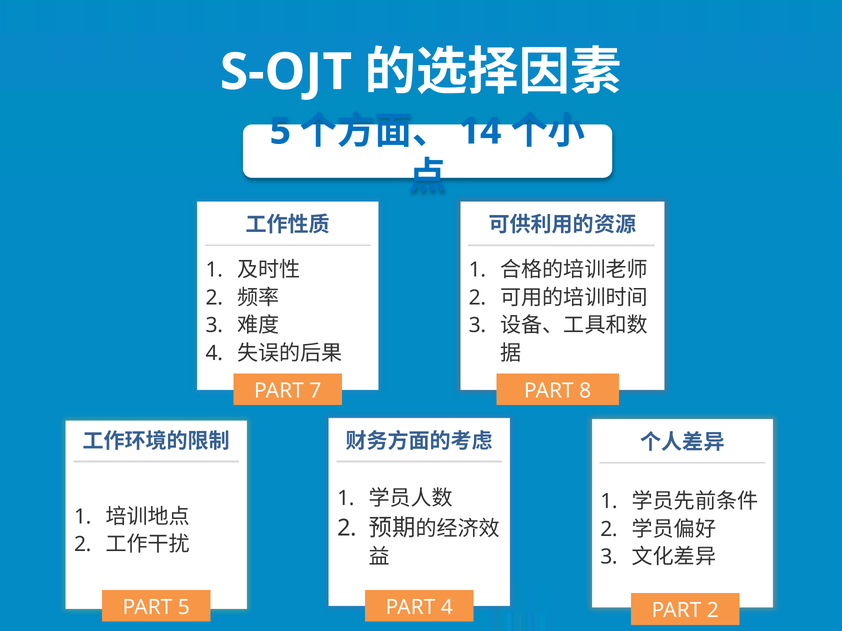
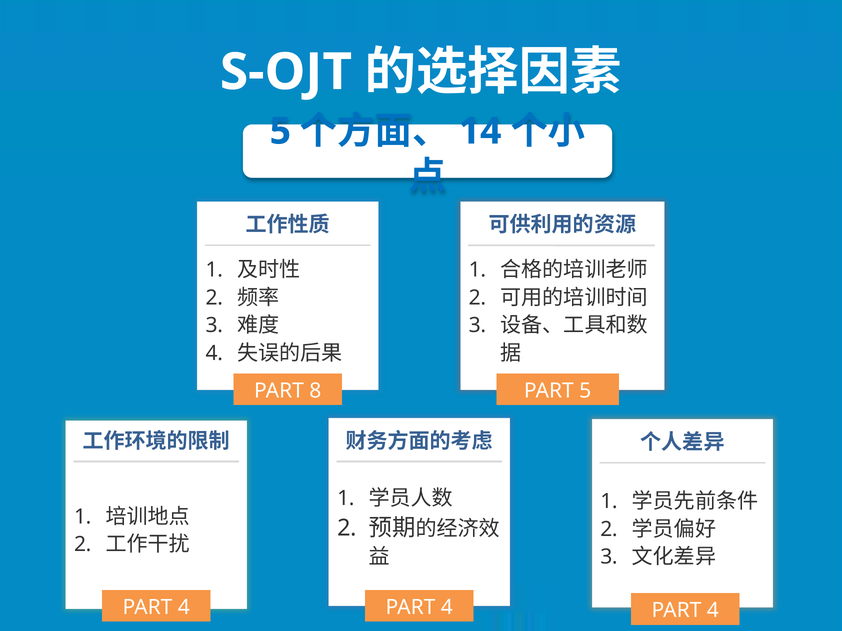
7: 7 -> 8
PART 8: 8 -> 5
5 at (184, 608): 5 -> 4
2 at (713, 611): 2 -> 4
